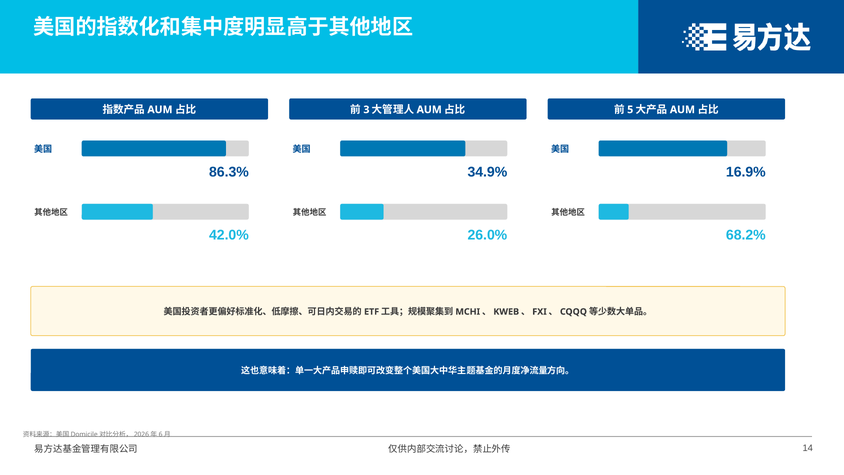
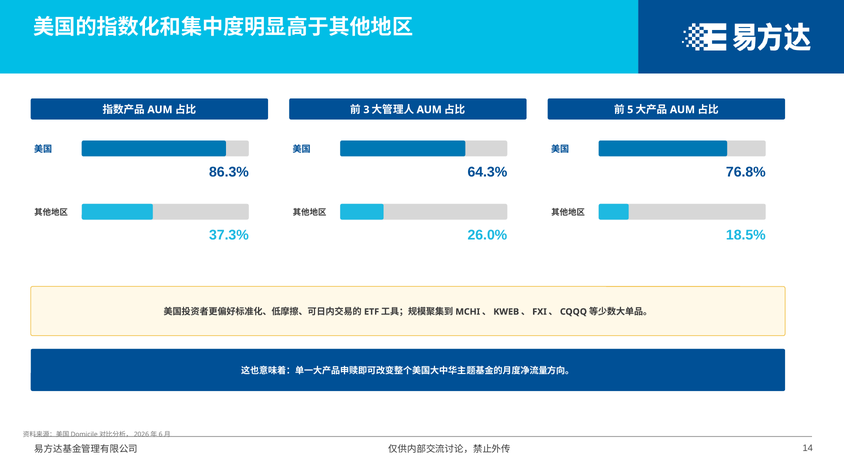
34.9%: 34.9% -> 64.3%
16.9%: 16.9% -> 76.8%
42.0%: 42.0% -> 37.3%
68.2%: 68.2% -> 18.5%
